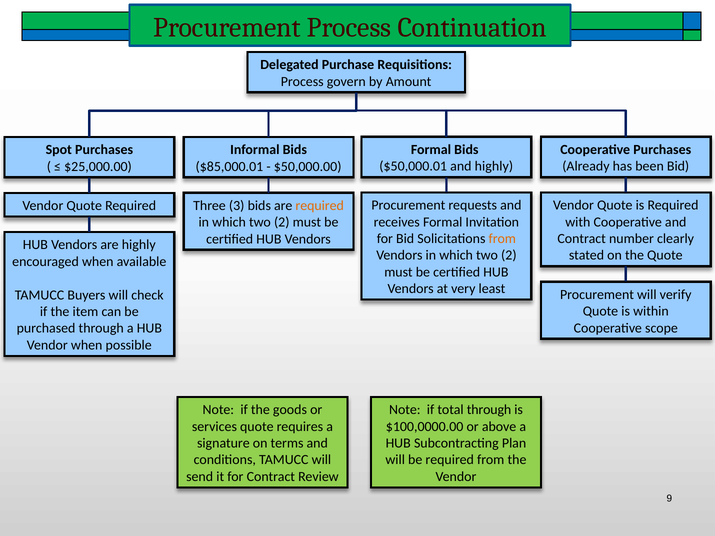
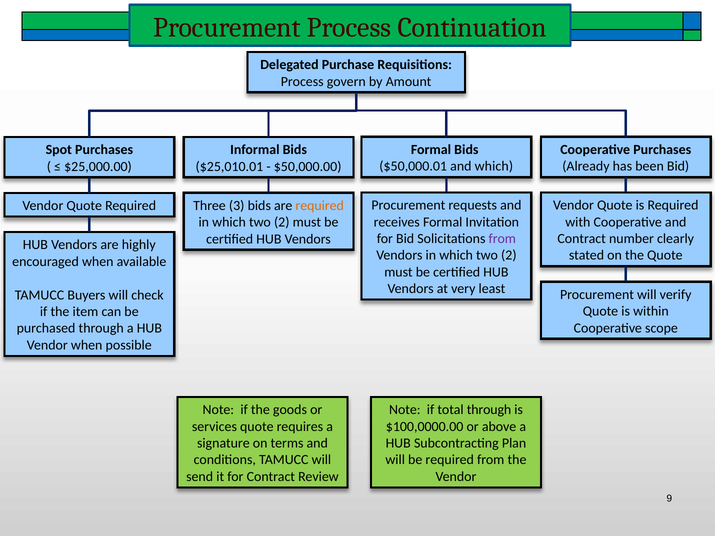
$85,000.01: $85,000.01 -> $25,010.01
and highly: highly -> which
from at (502, 239) colour: orange -> purple
